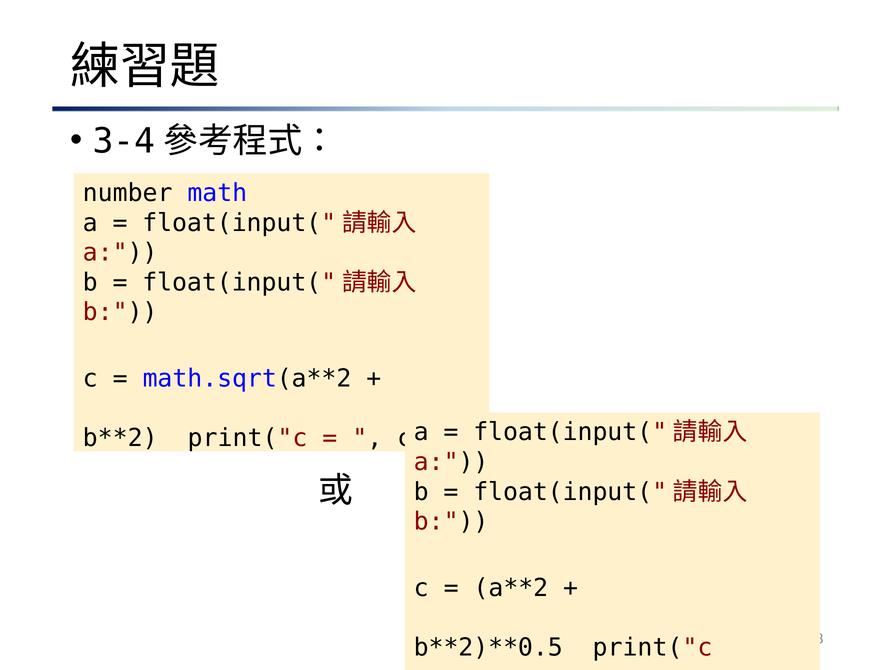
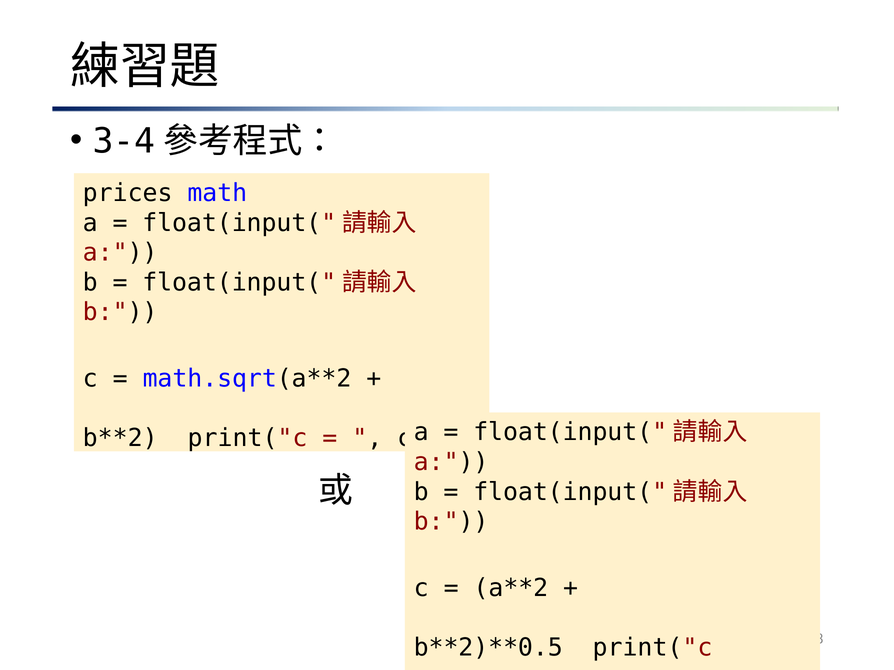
number: number -> prices
